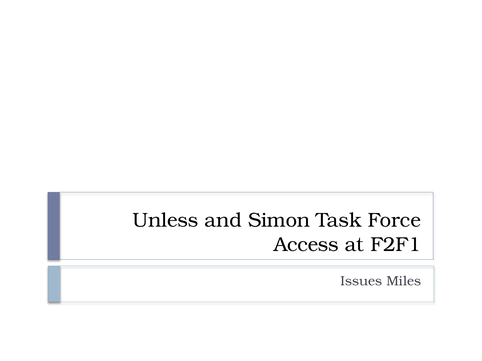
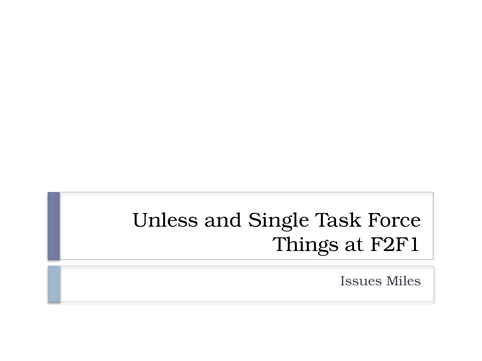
Simon: Simon -> Single
Access: Access -> Things
